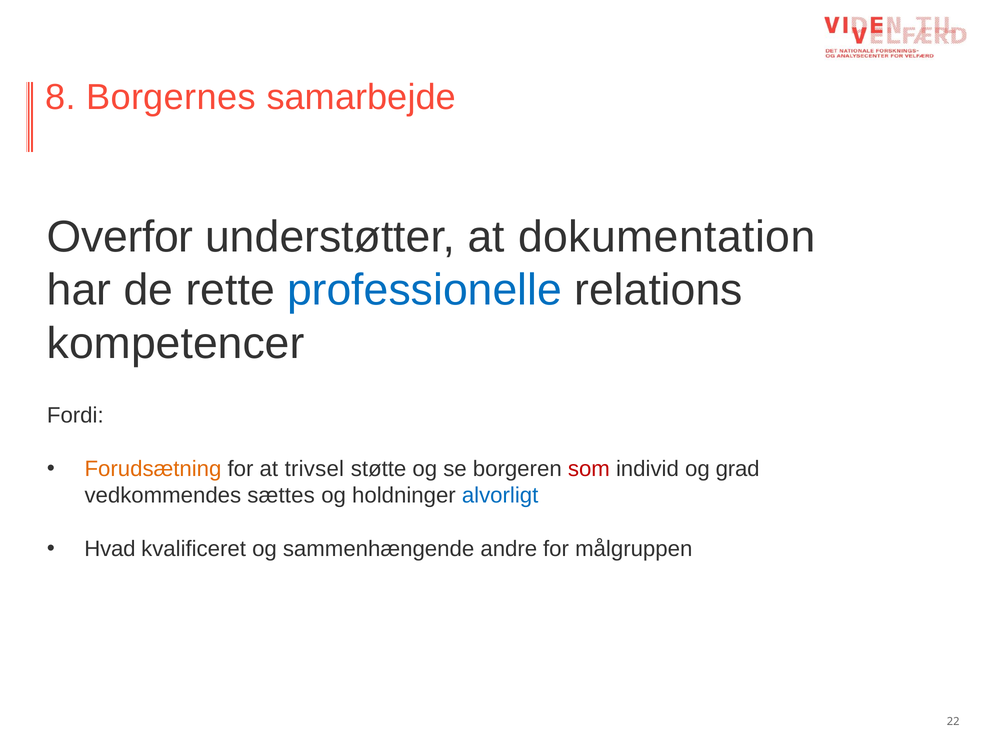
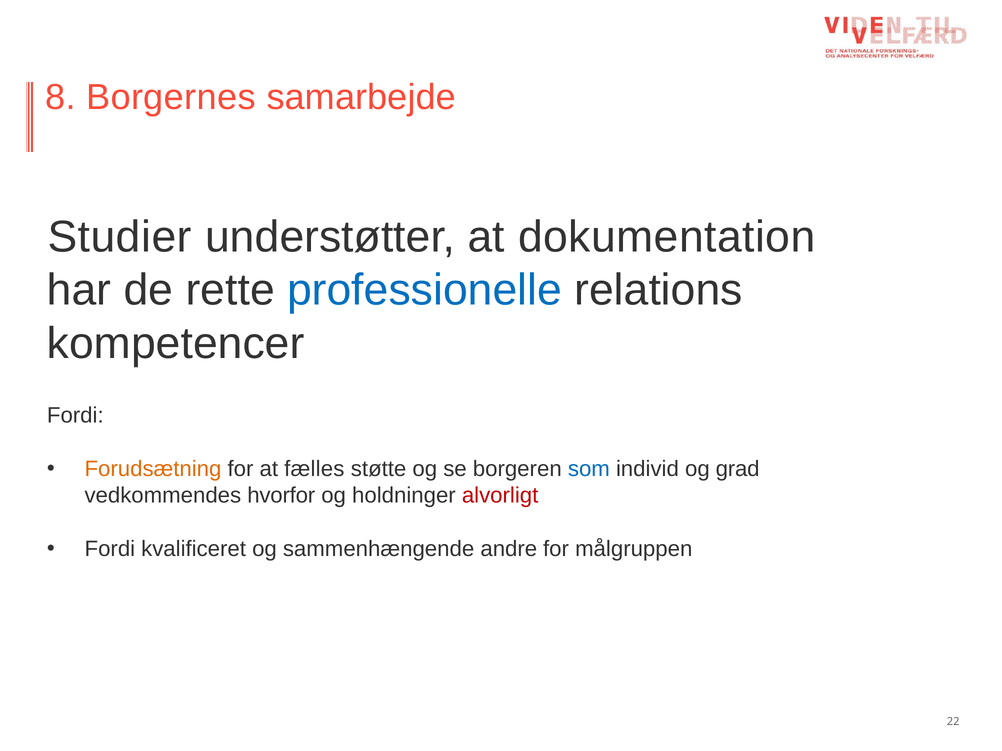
Overfor: Overfor -> Studier
trivsel: trivsel -> fælles
som colour: red -> blue
sættes: sættes -> hvorfor
alvorligt colour: blue -> red
Hvad at (110, 549): Hvad -> Fordi
